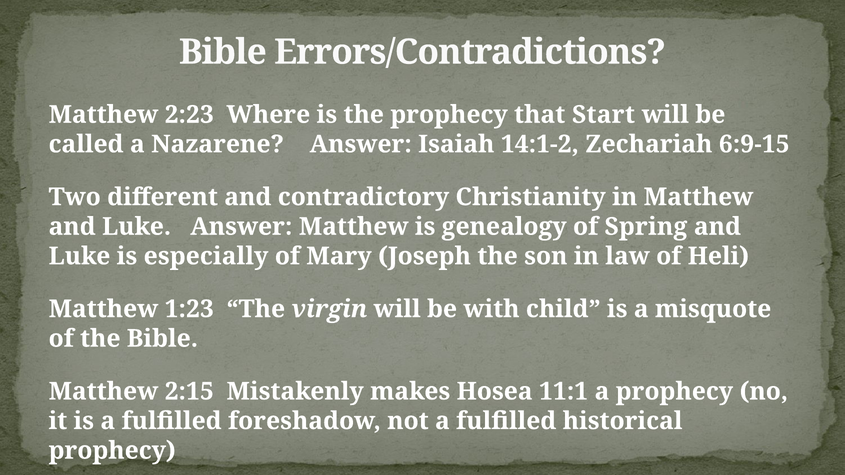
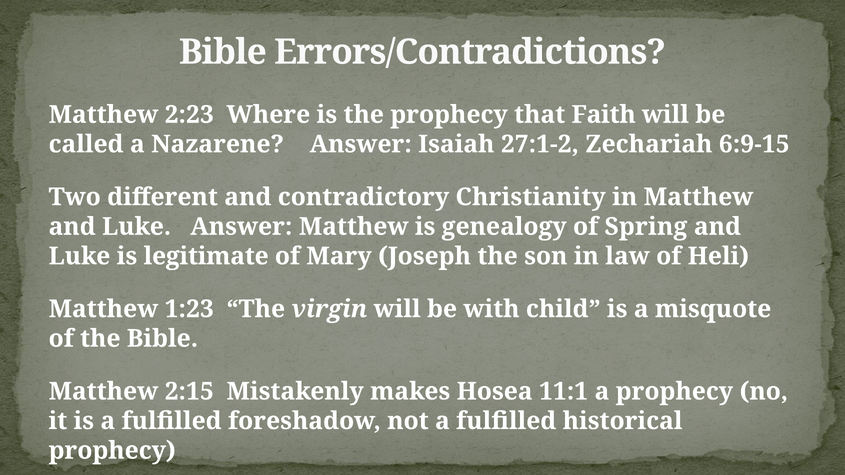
Start: Start -> Faith
14:1-2: 14:1-2 -> 27:1-2
especially: especially -> legitimate
